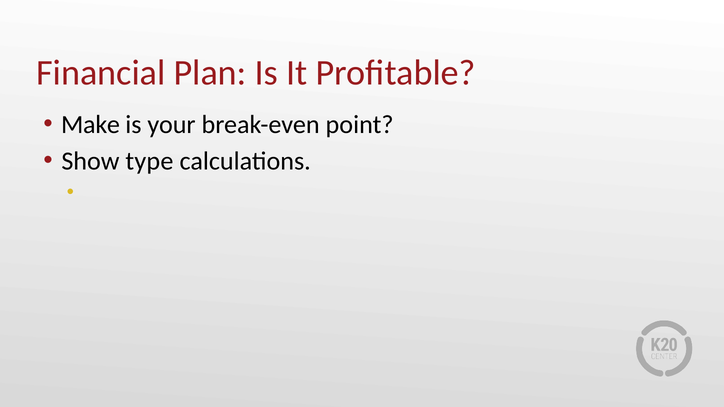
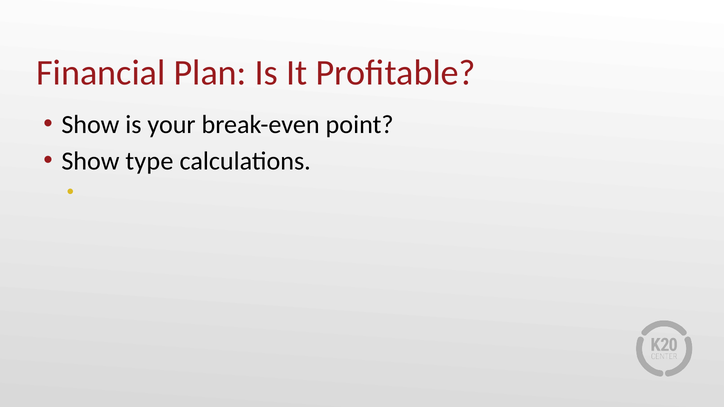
Make at (91, 125): Make -> Show
